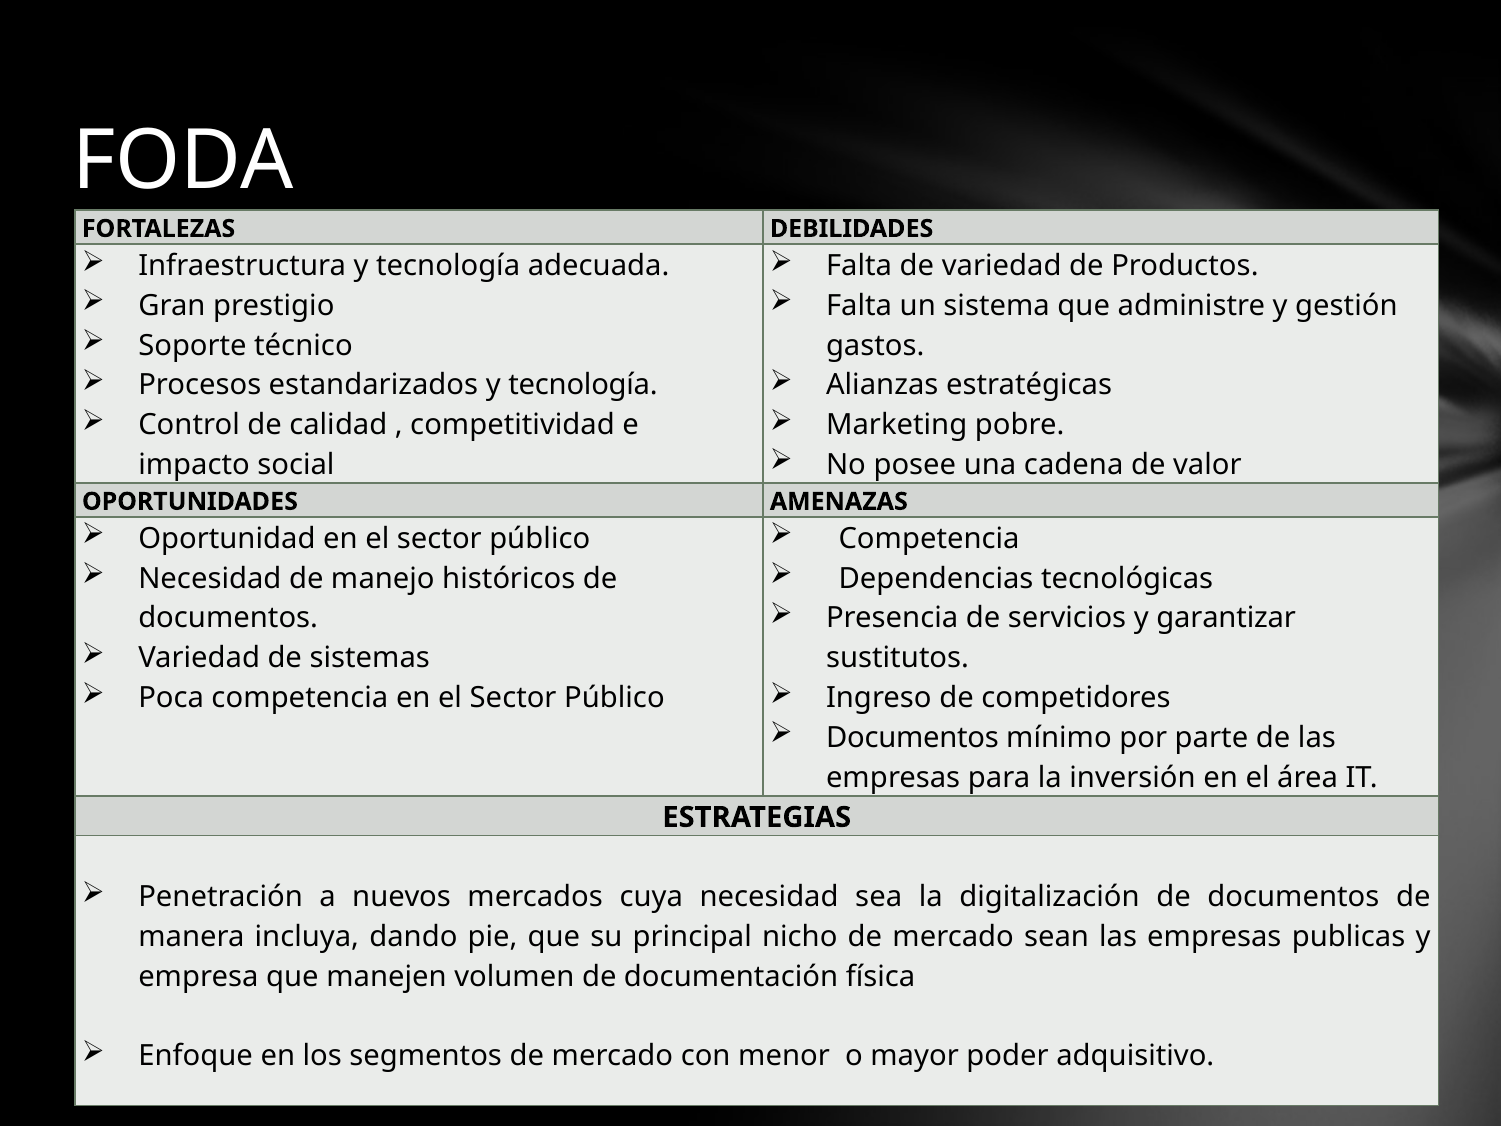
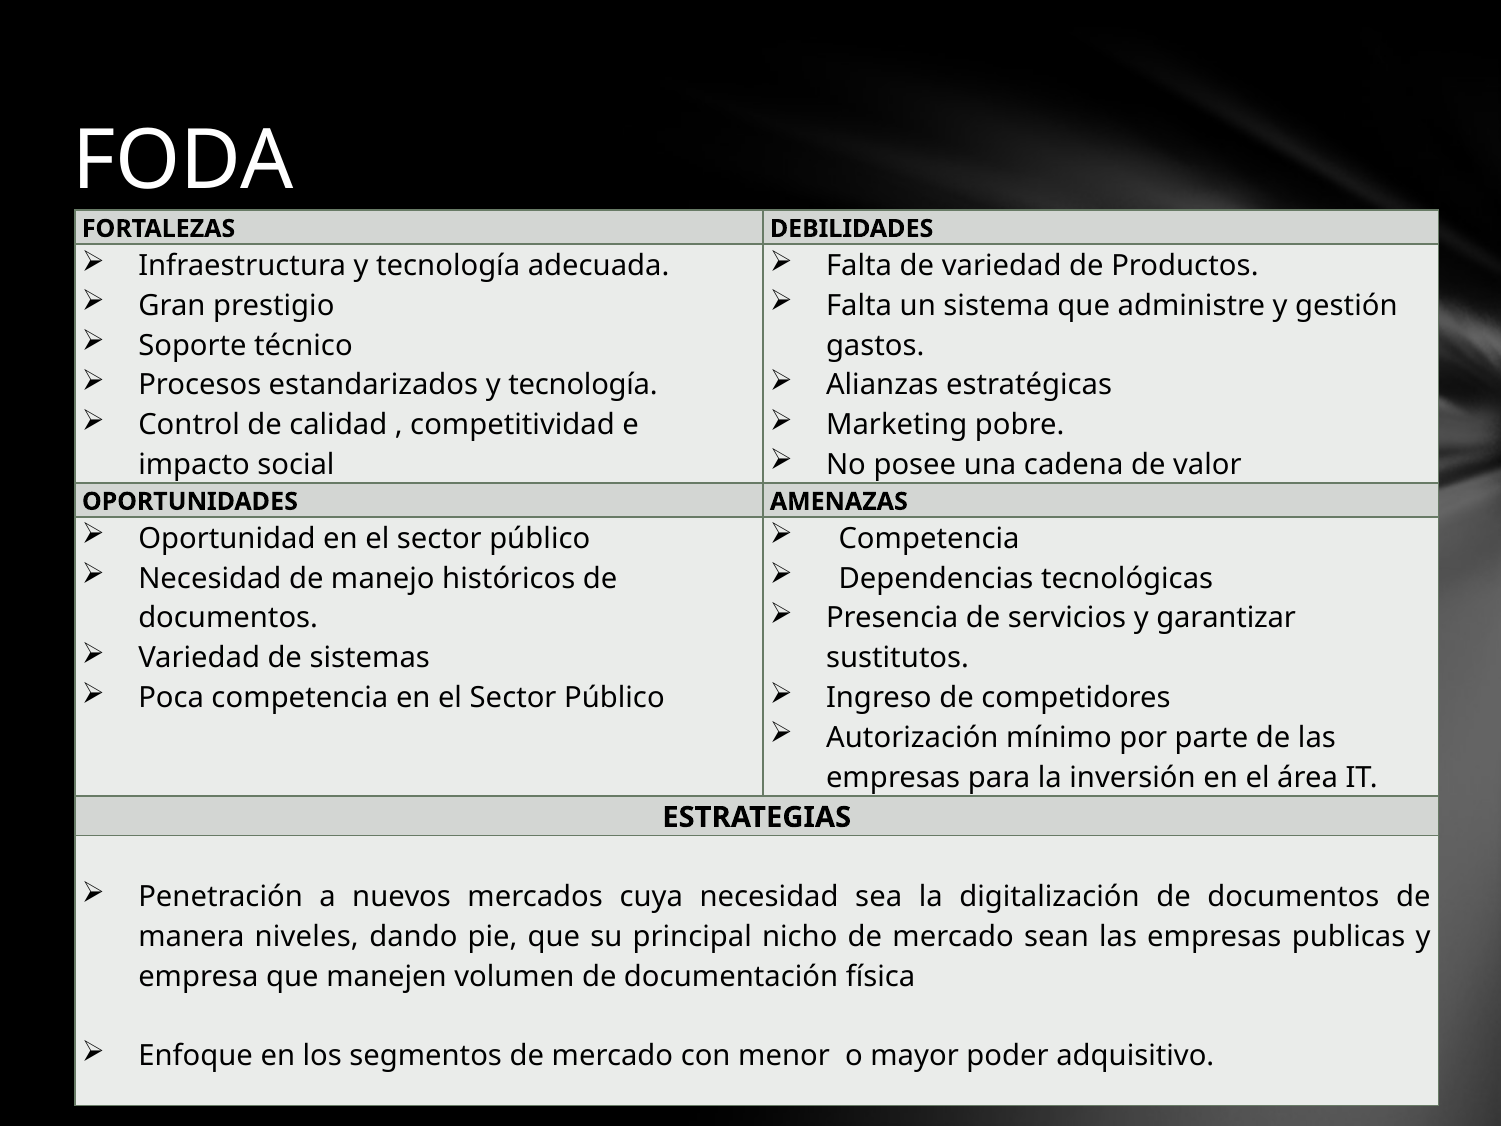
Documentos at (913, 737): Documentos -> Autorización
incluya: incluya -> niveles
